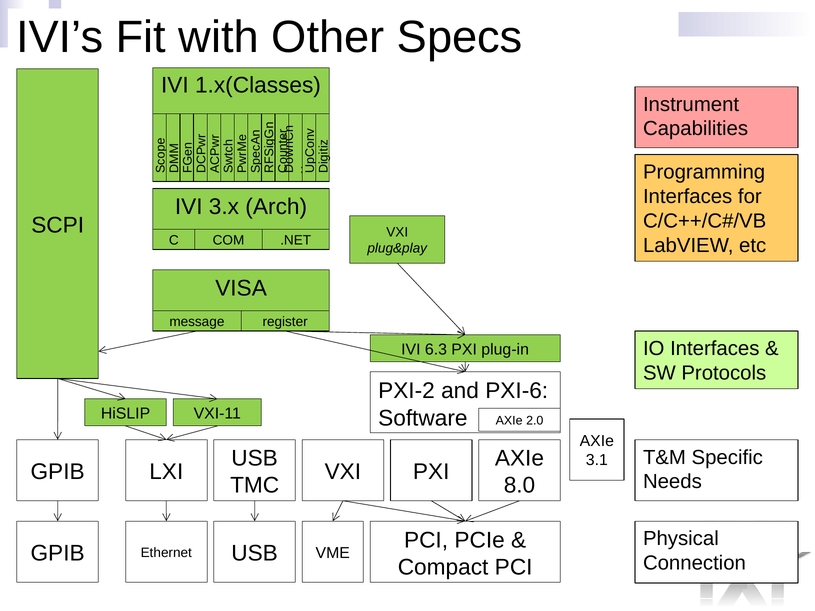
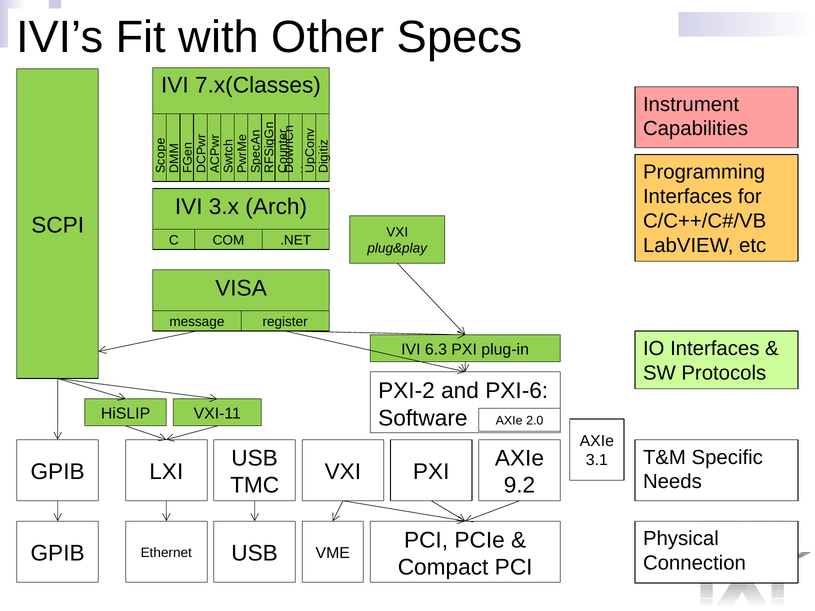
1.x(Classes: 1.x(Classes -> 7.x(Classes
8.0: 8.0 -> 9.2
